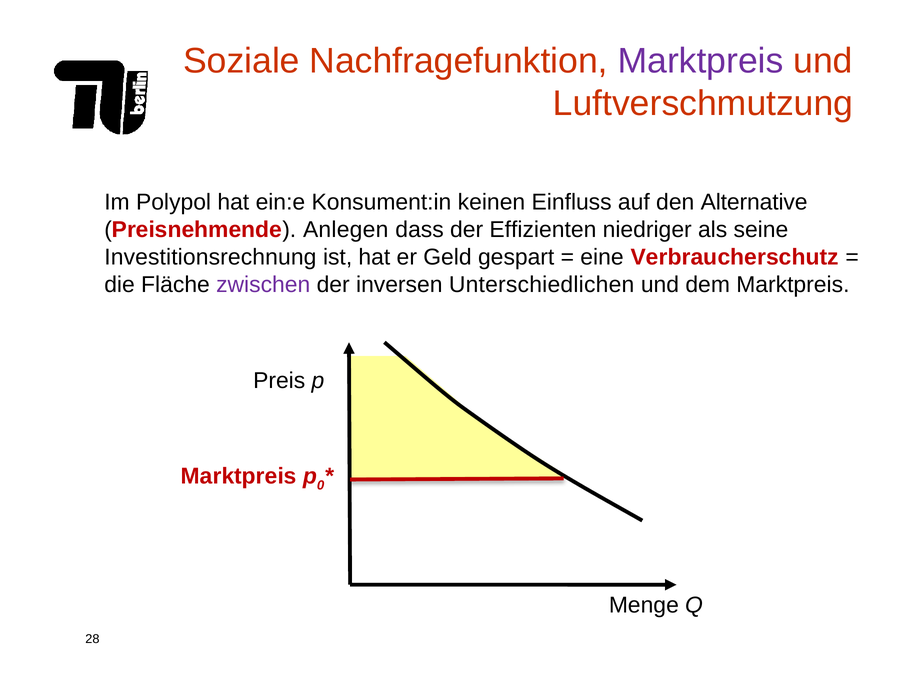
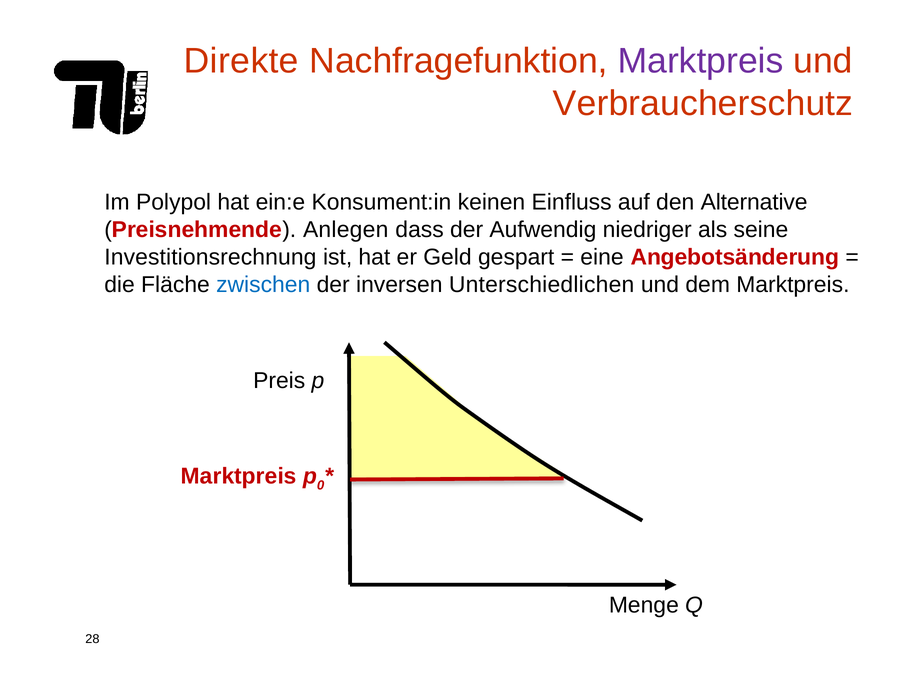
Soziale: Soziale -> Direkte
Luftverschmutzung: Luftverschmutzung -> Verbraucherschutz
Effizienten: Effizienten -> Aufwendig
Verbraucherschutz: Verbraucherschutz -> Angebotsänderung
zwischen colour: purple -> blue
